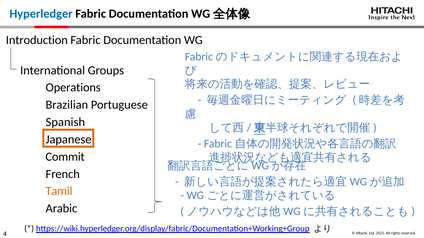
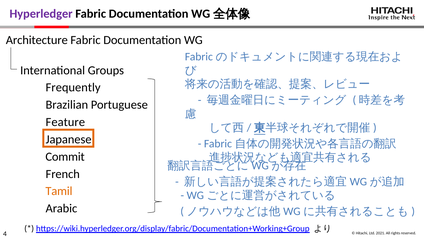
Hyperledger colour: blue -> purple
Introduction: Introduction -> Architecture
Operations: Operations -> Frequently
Spanish: Spanish -> Feature
